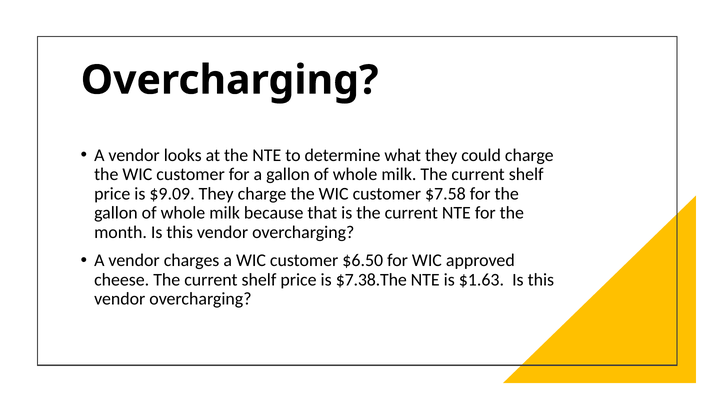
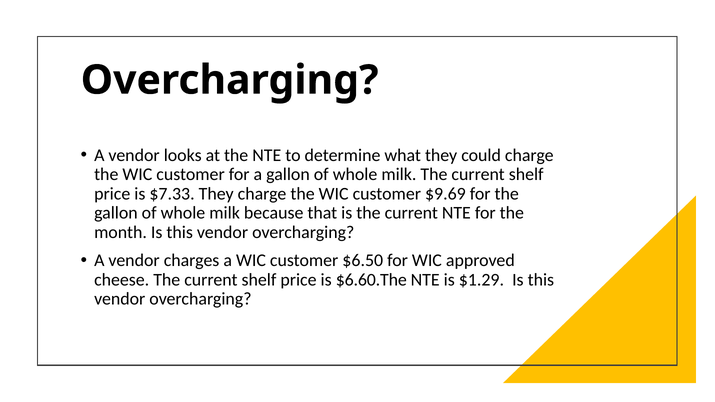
$9.09: $9.09 -> $7.33
$7.58: $7.58 -> $9.69
$7.38.The: $7.38.The -> $6.60.The
$1.63: $1.63 -> $1.29
